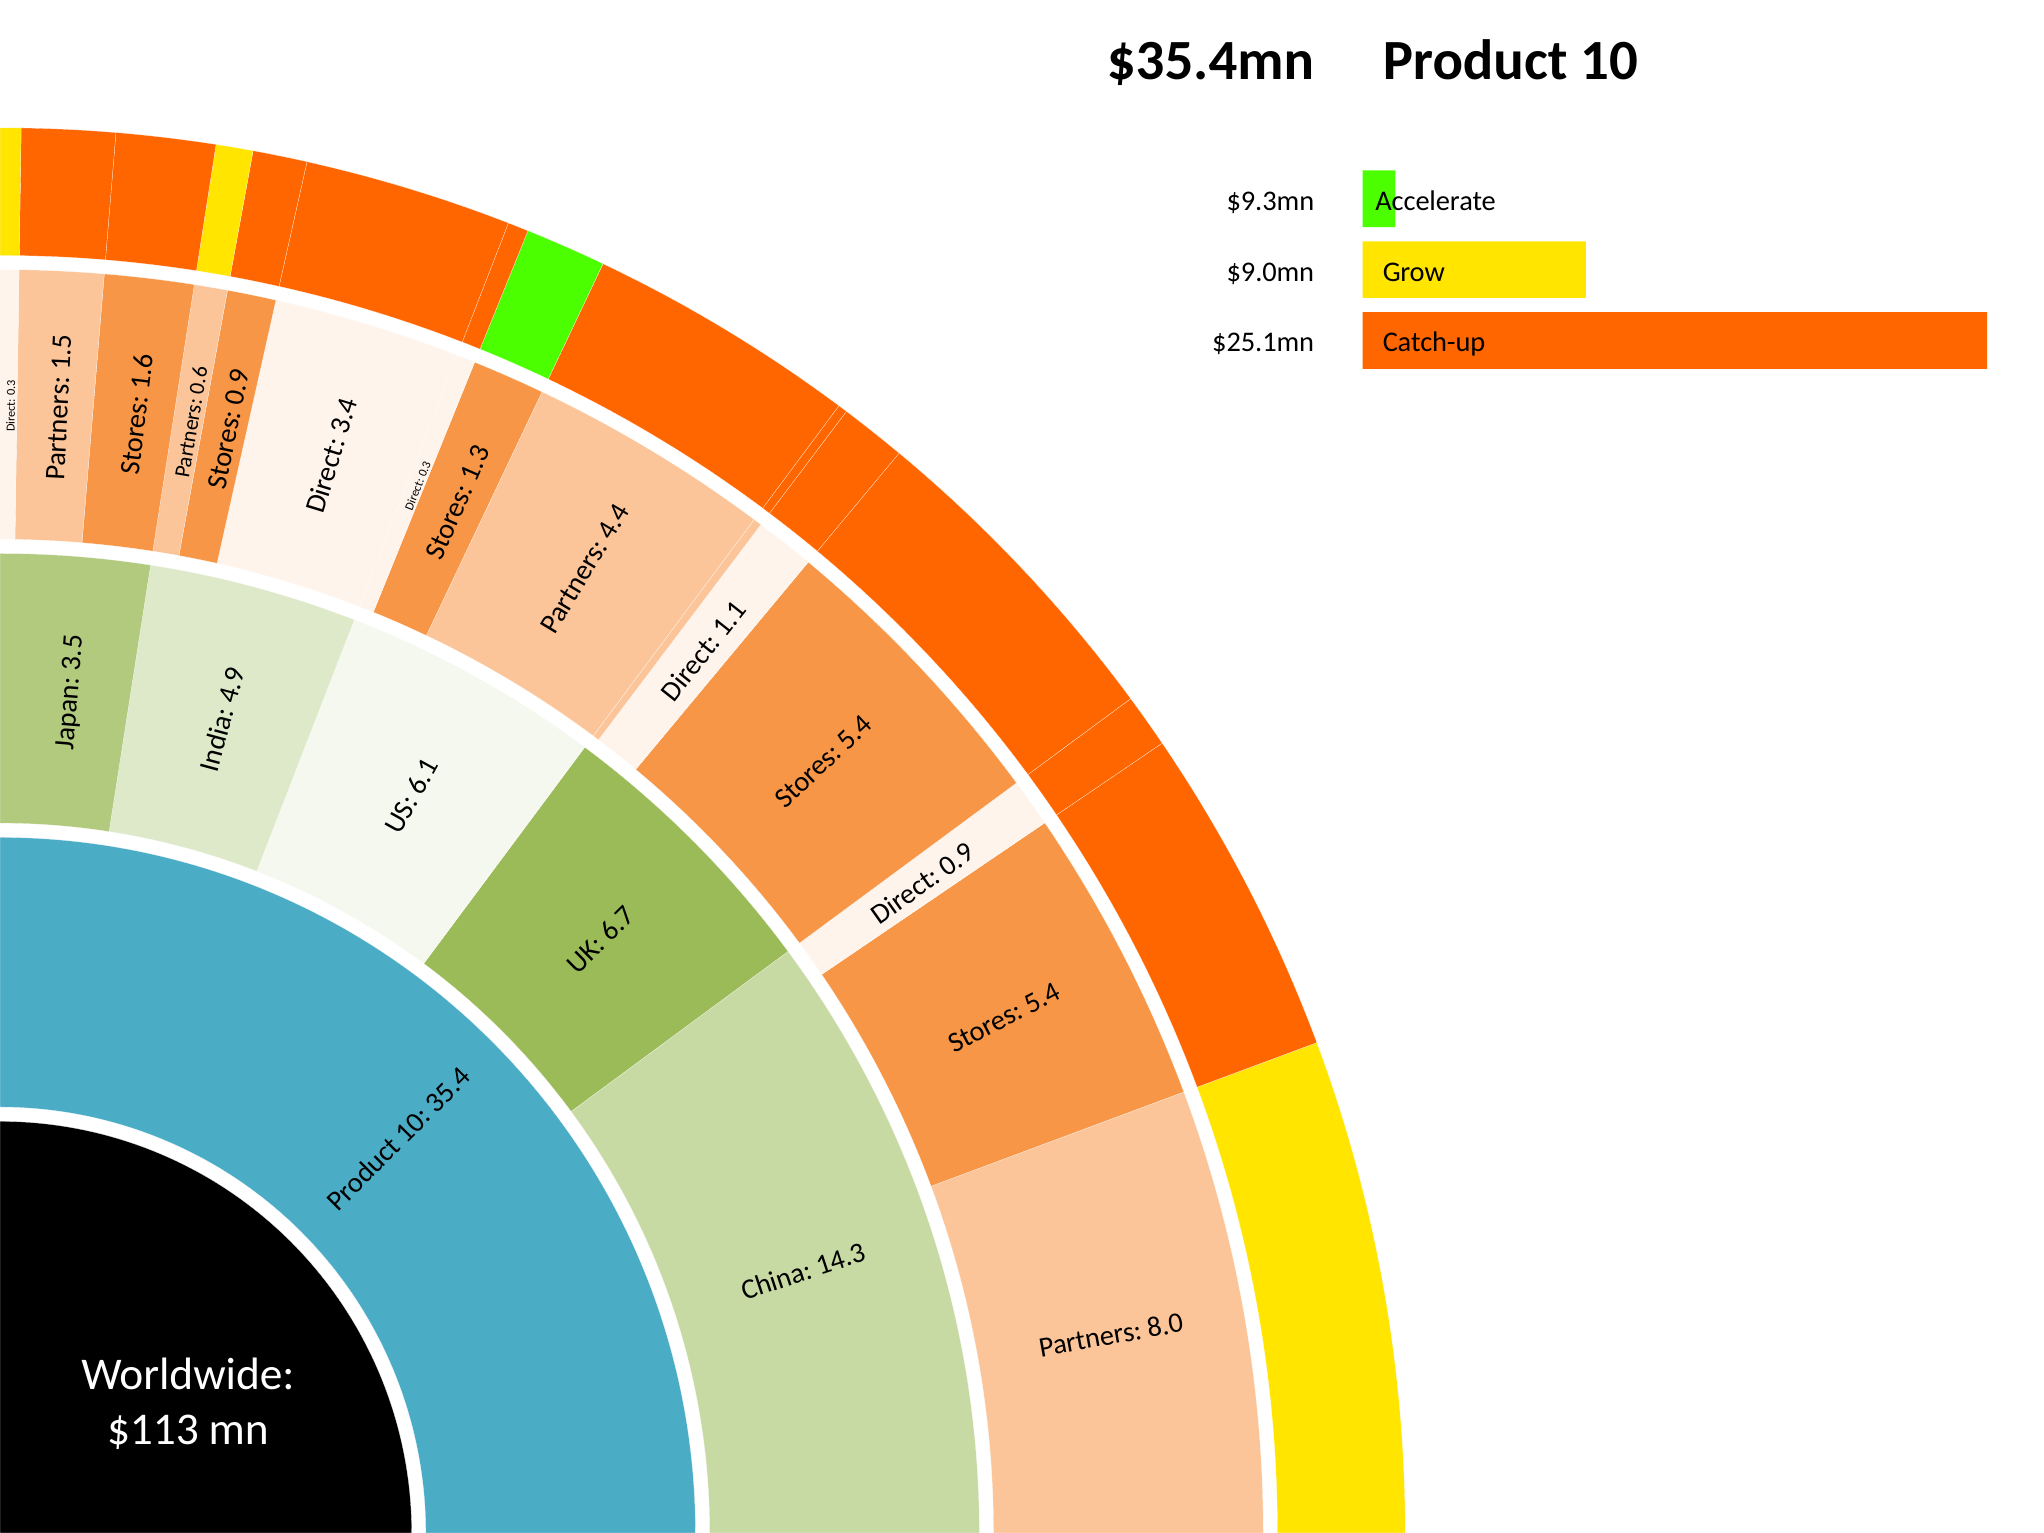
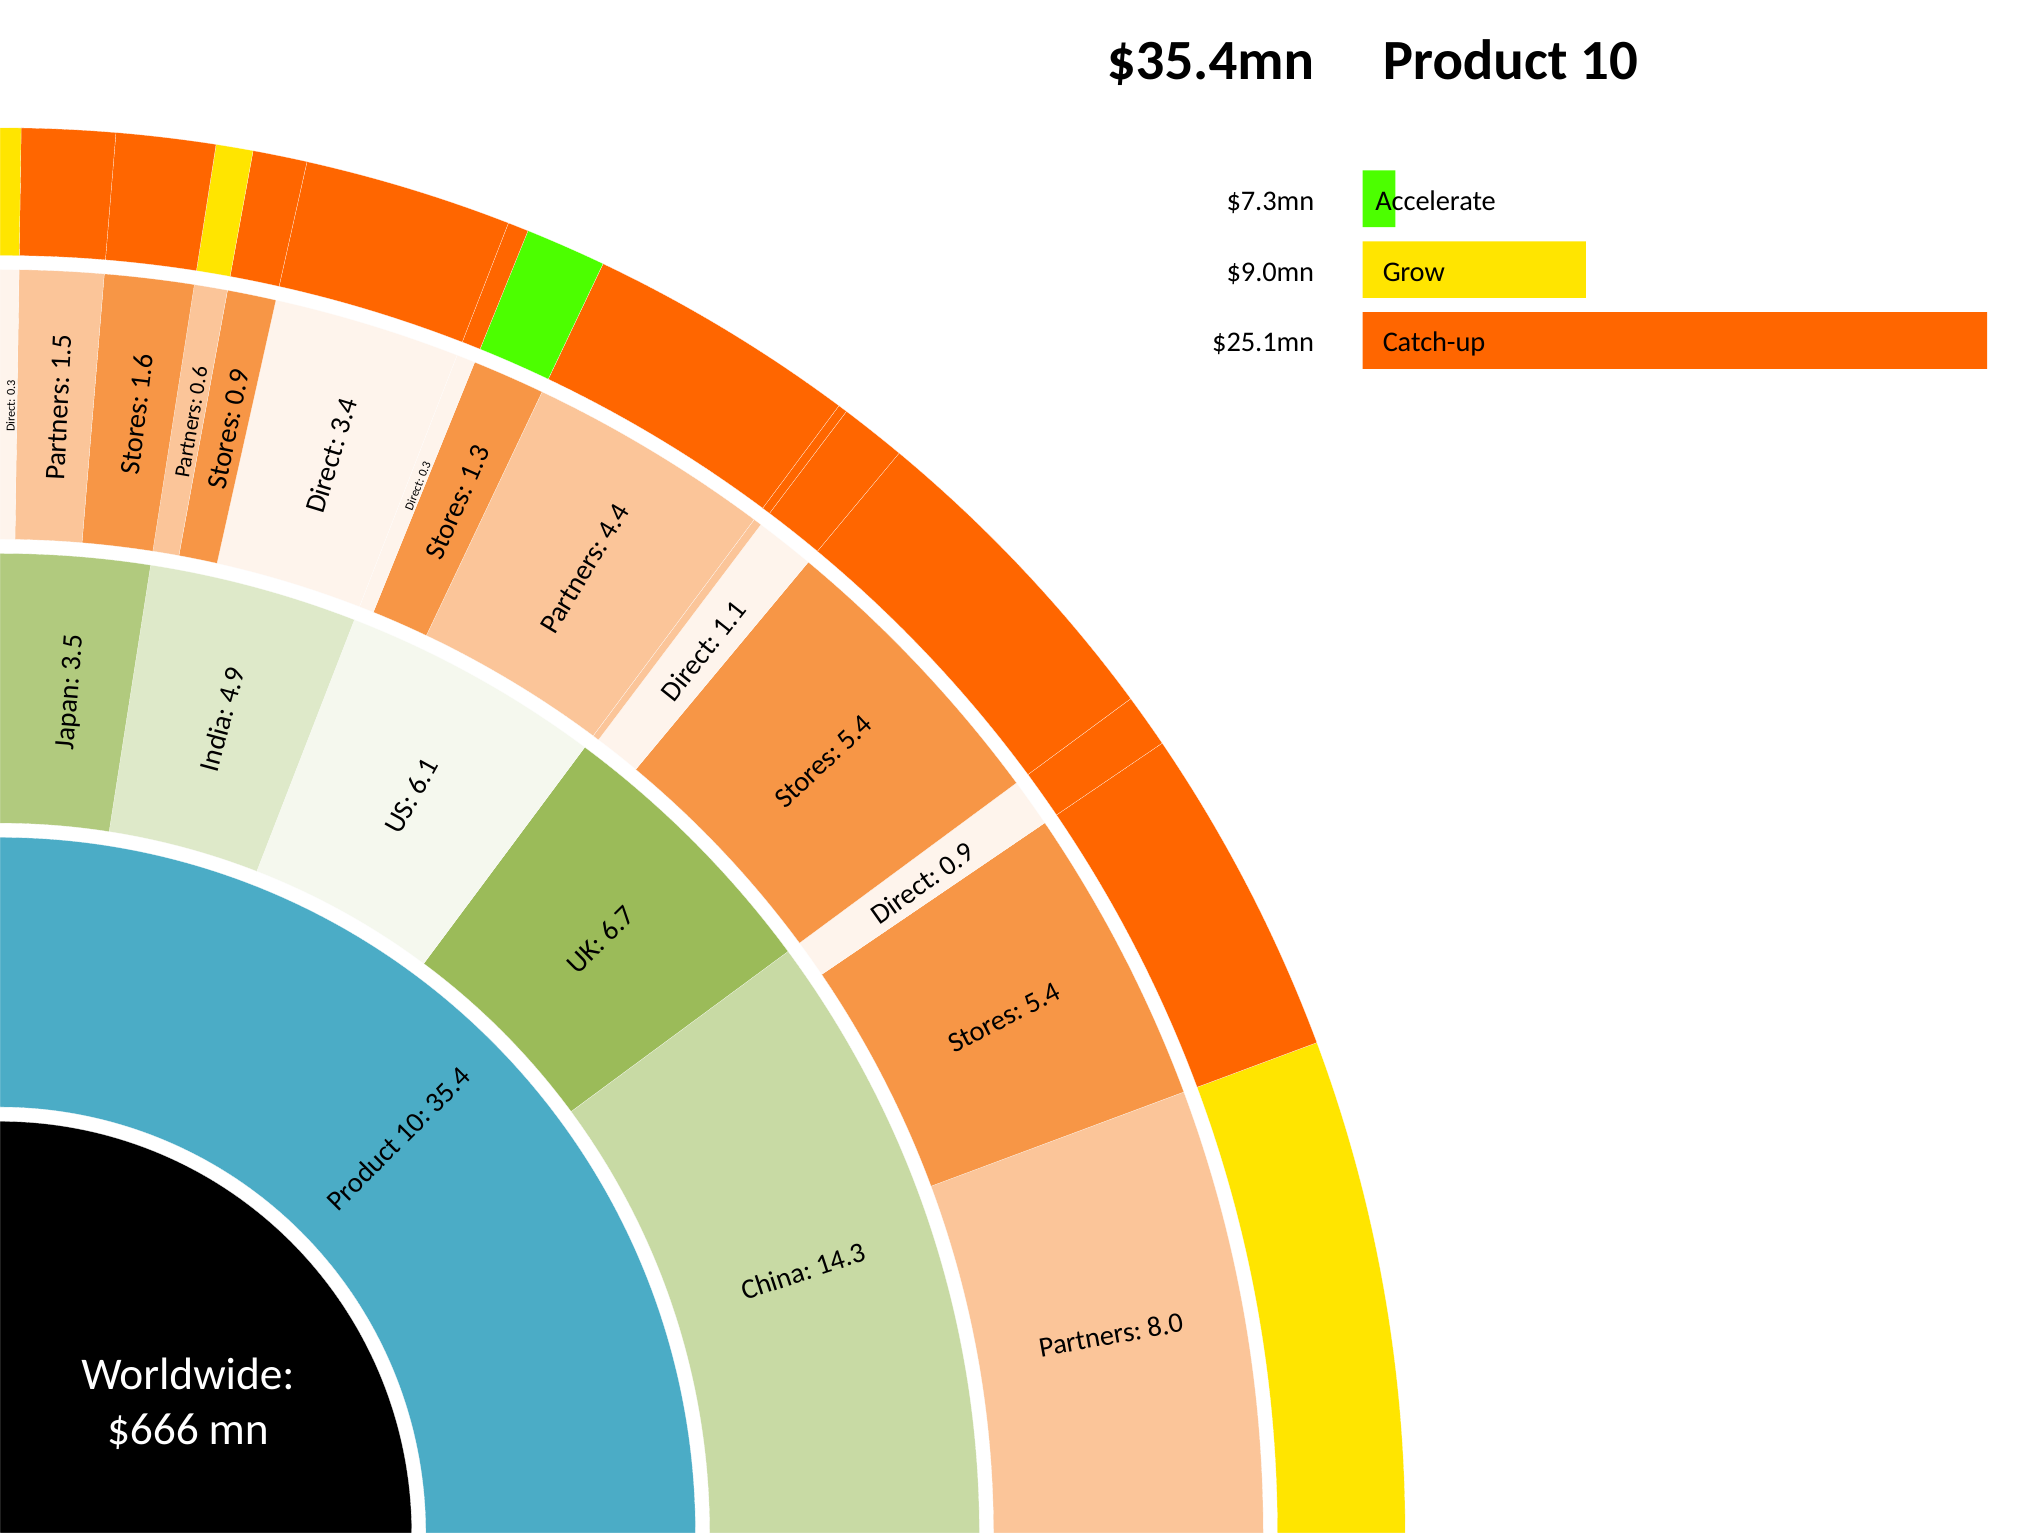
$9.3mn: $9.3mn -> $7.3mn
$113: $113 -> $666
